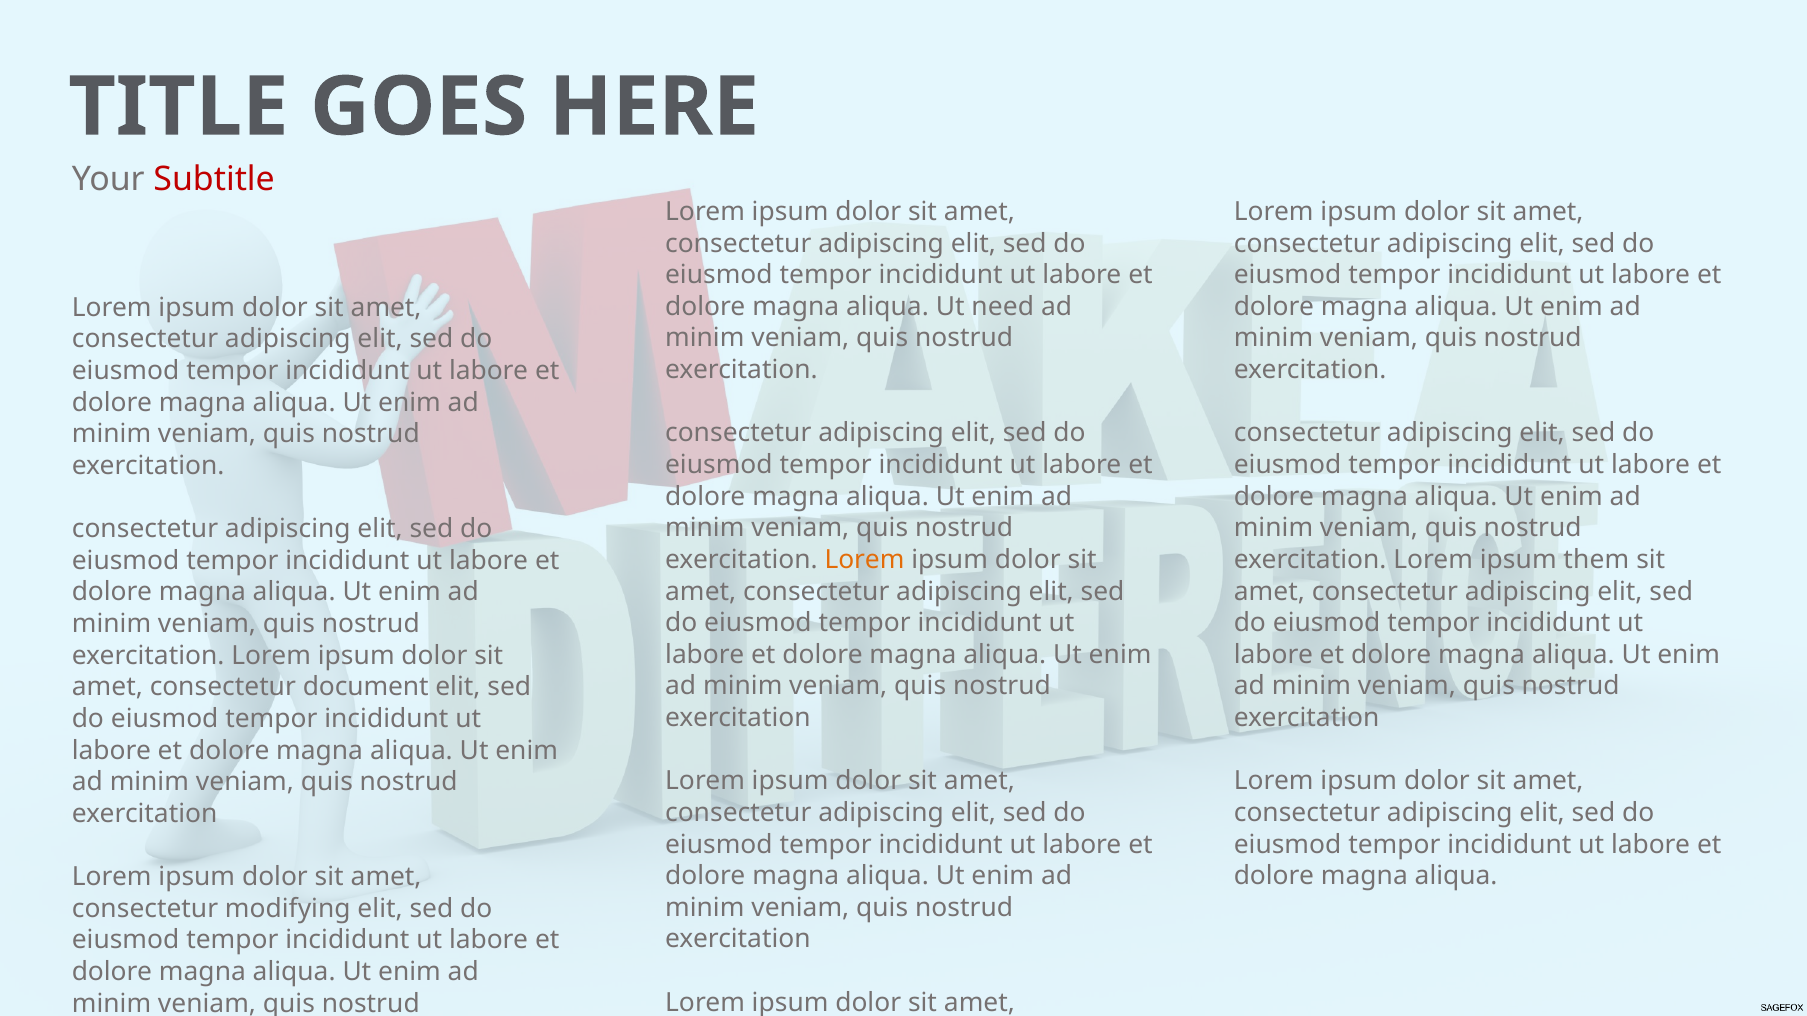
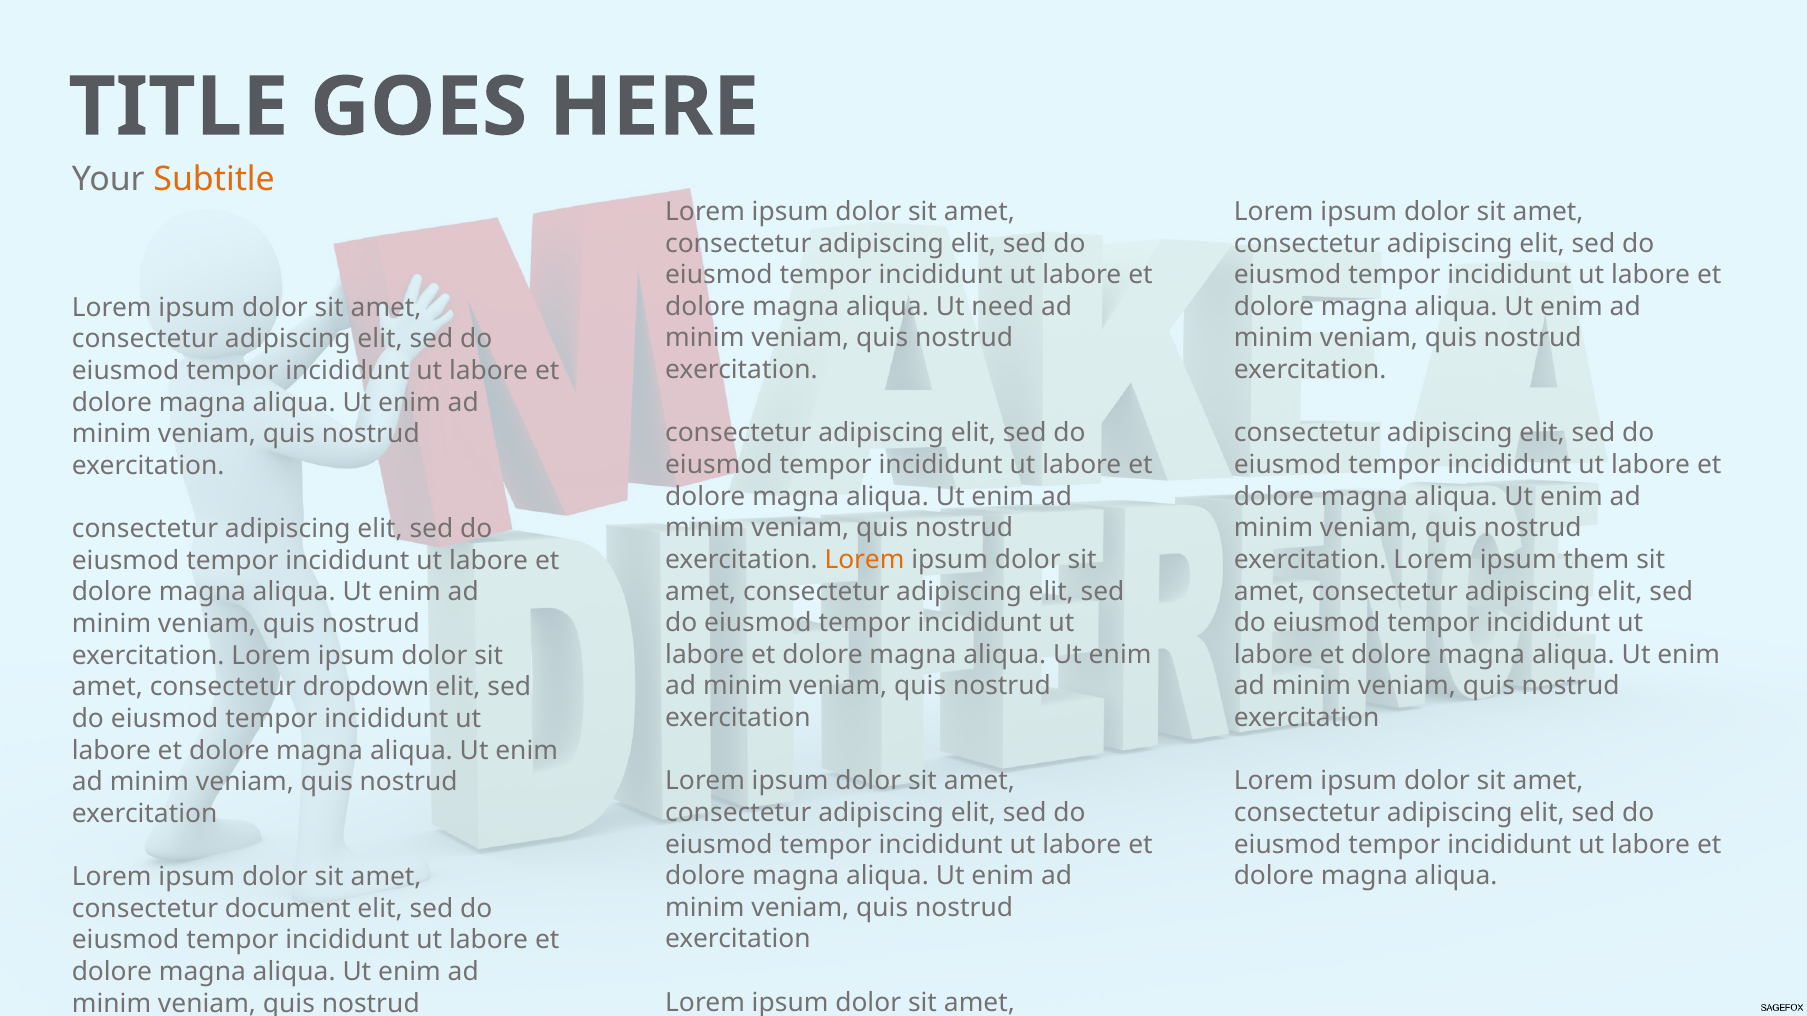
Subtitle colour: red -> orange
document: document -> dropdown
modifying: modifying -> document
